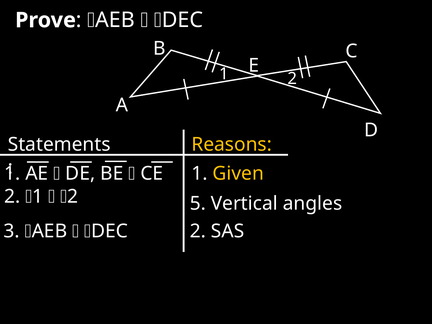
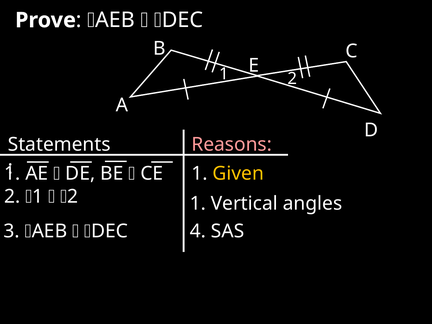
Reasons colour: yellow -> pink
2 5: 5 -> 1
2 at (198, 231): 2 -> 4
